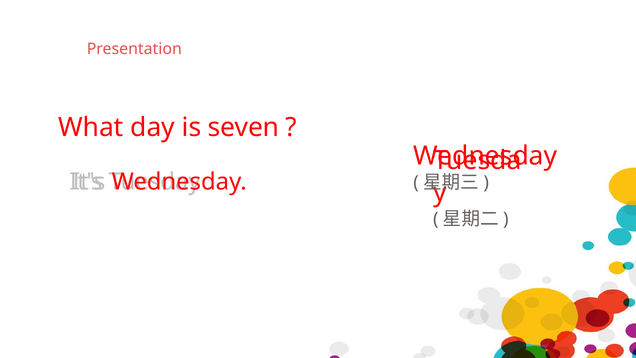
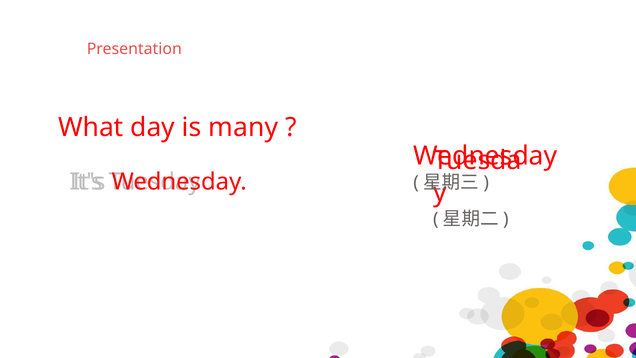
seven: seven -> many
